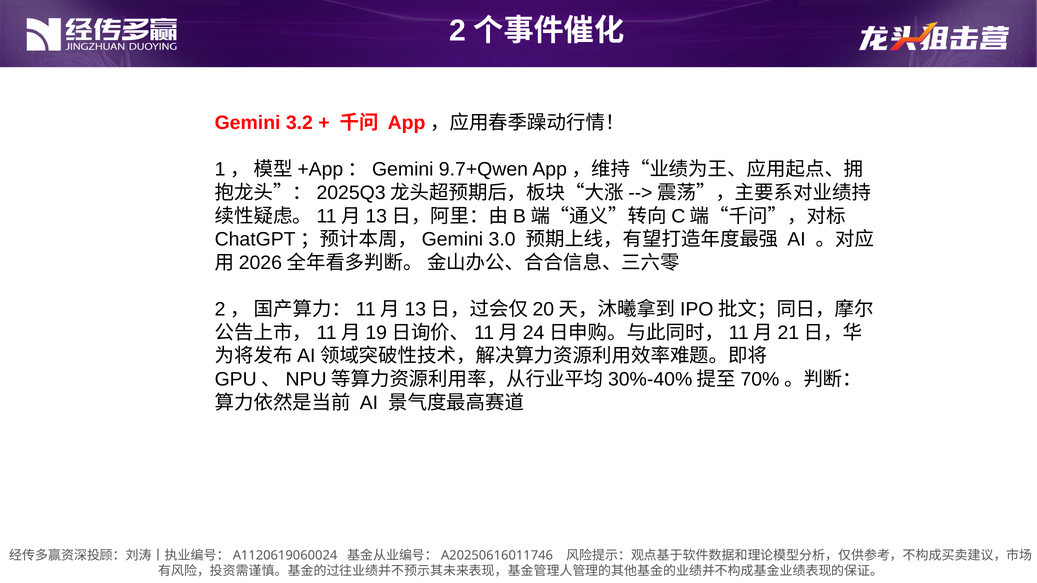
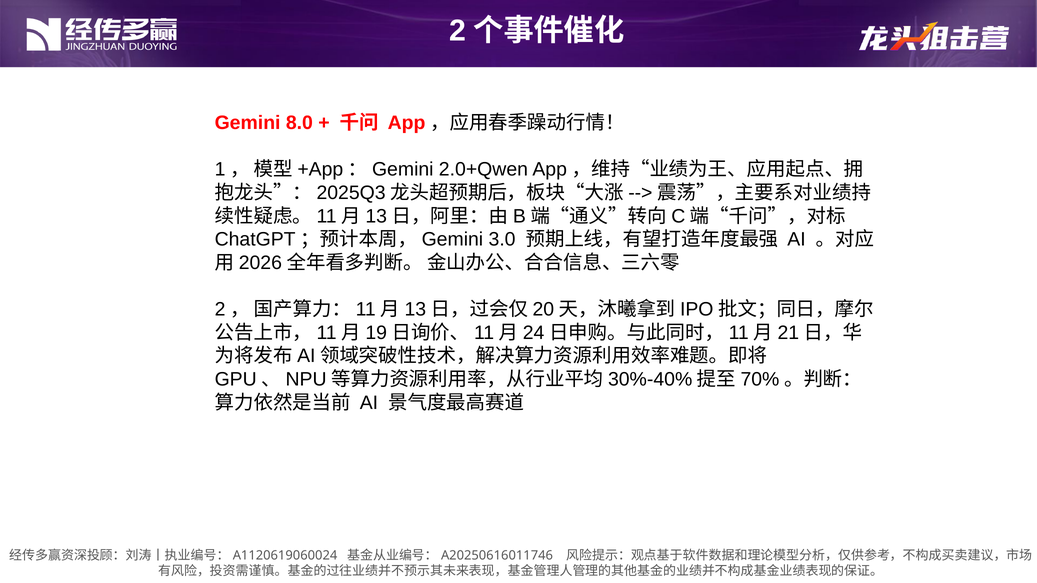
3.2: 3.2 -> 8.0
9.7+Qwen: 9.7+Qwen -> 2.0+Qwen
